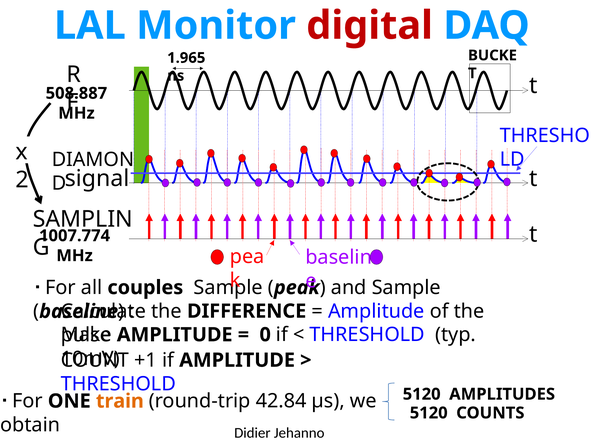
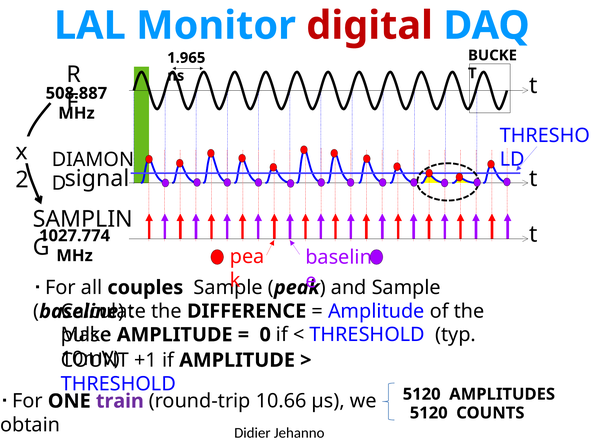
1007.774: 1007.774 -> 1027.774
train colour: orange -> purple
42.84: 42.84 -> 10.66
